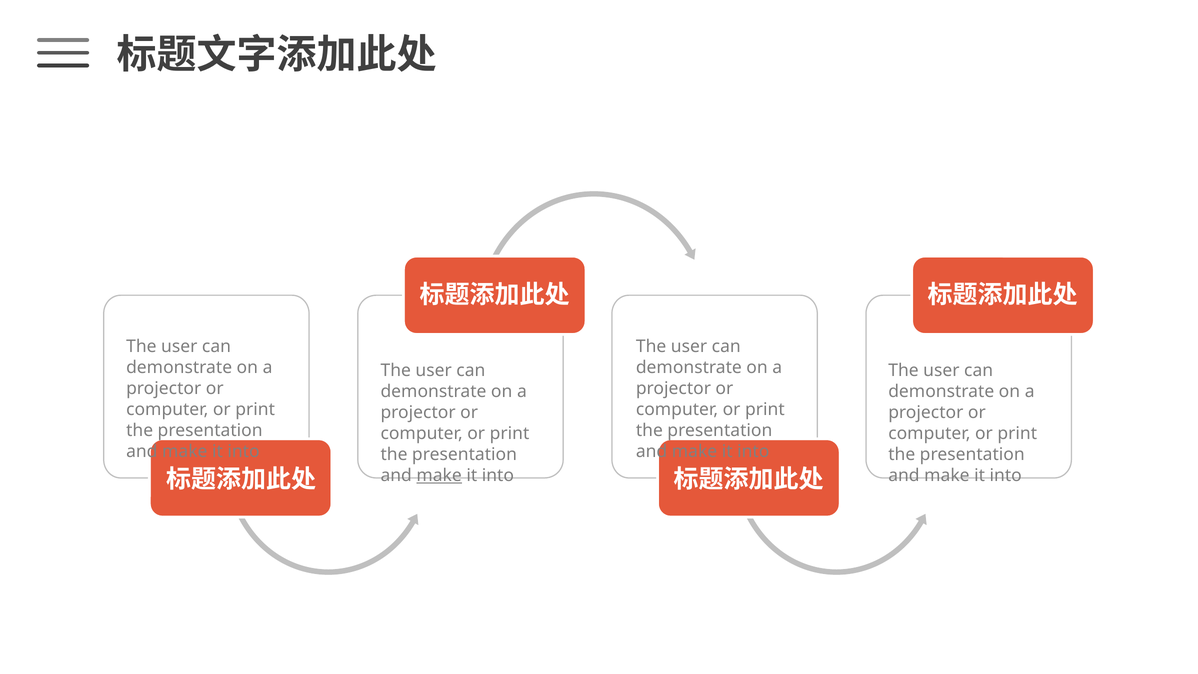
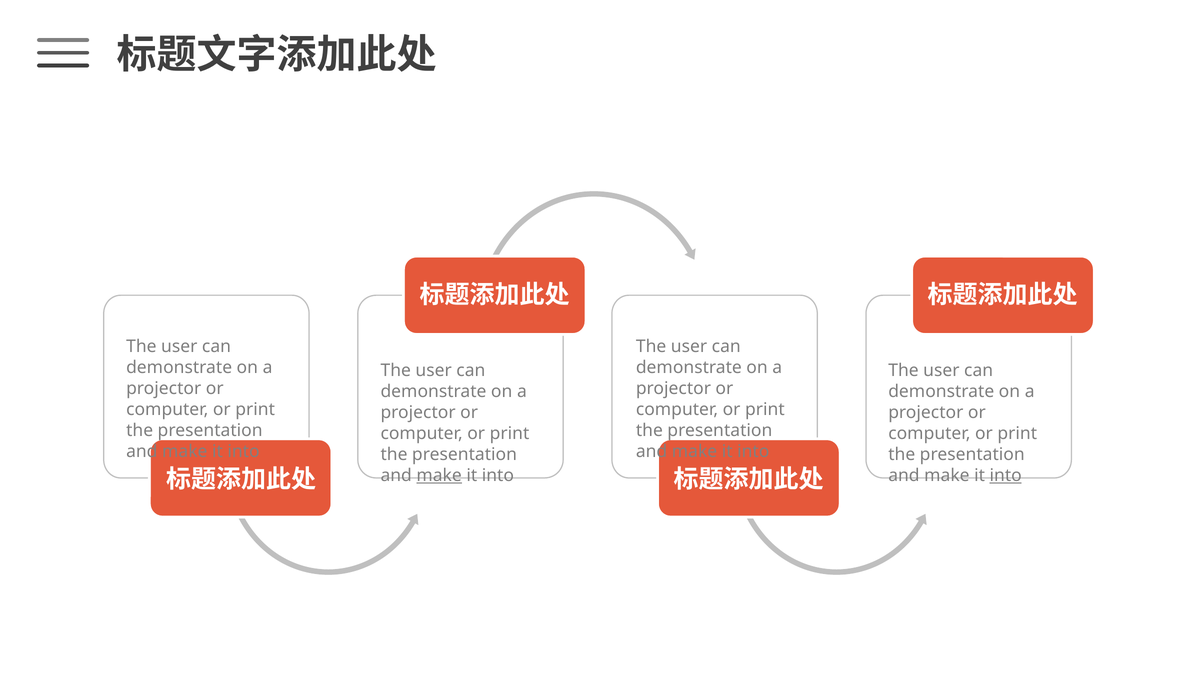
into at (1006, 475) underline: none -> present
